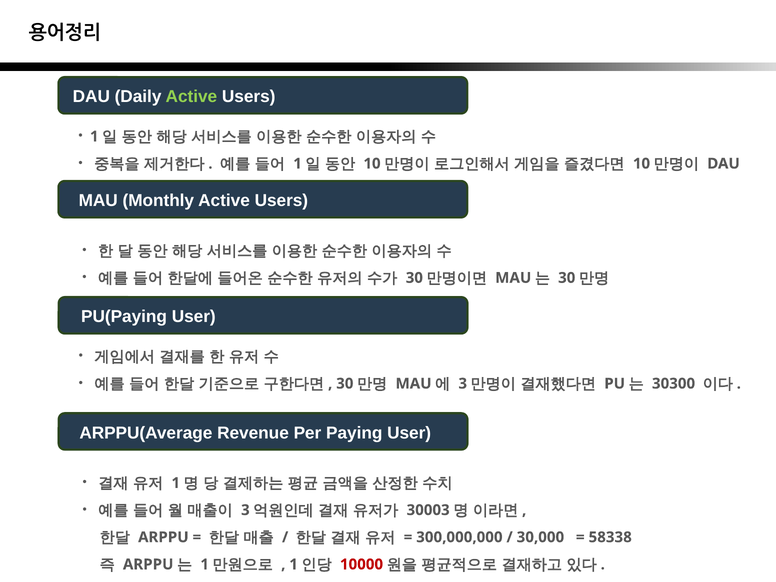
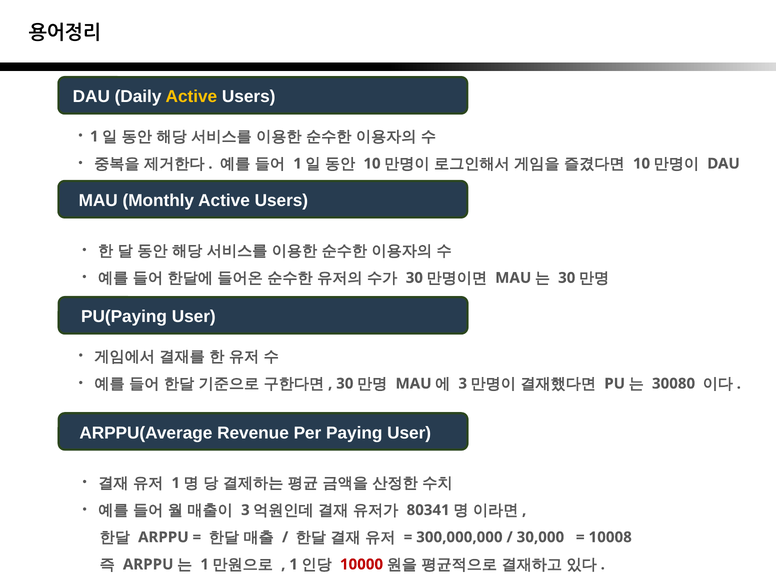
Active at (191, 97) colour: light green -> yellow
30300: 30300 -> 30080
30003: 30003 -> 80341
58338: 58338 -> 10008
